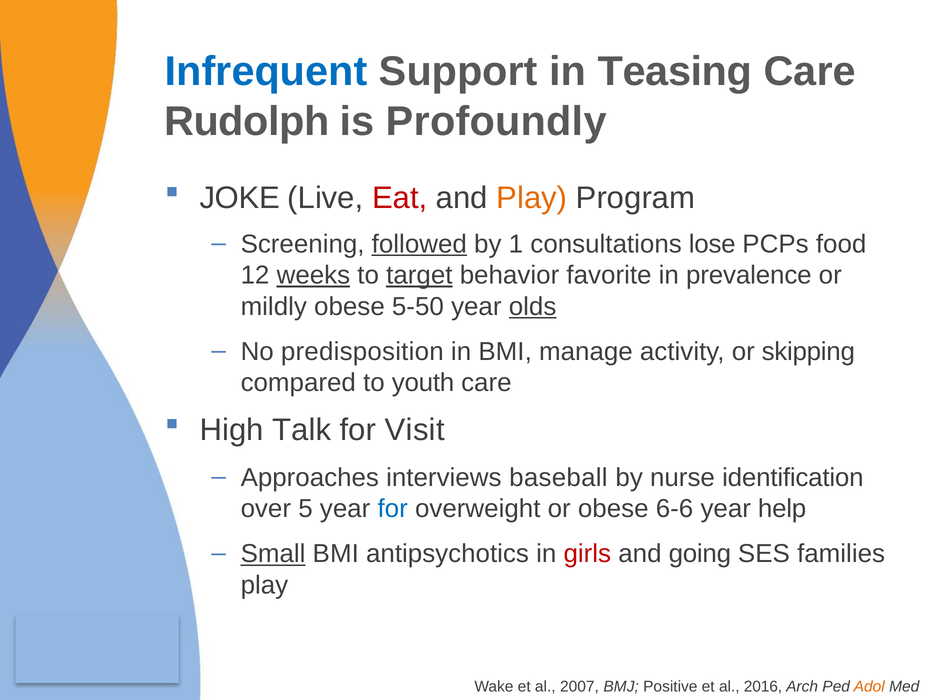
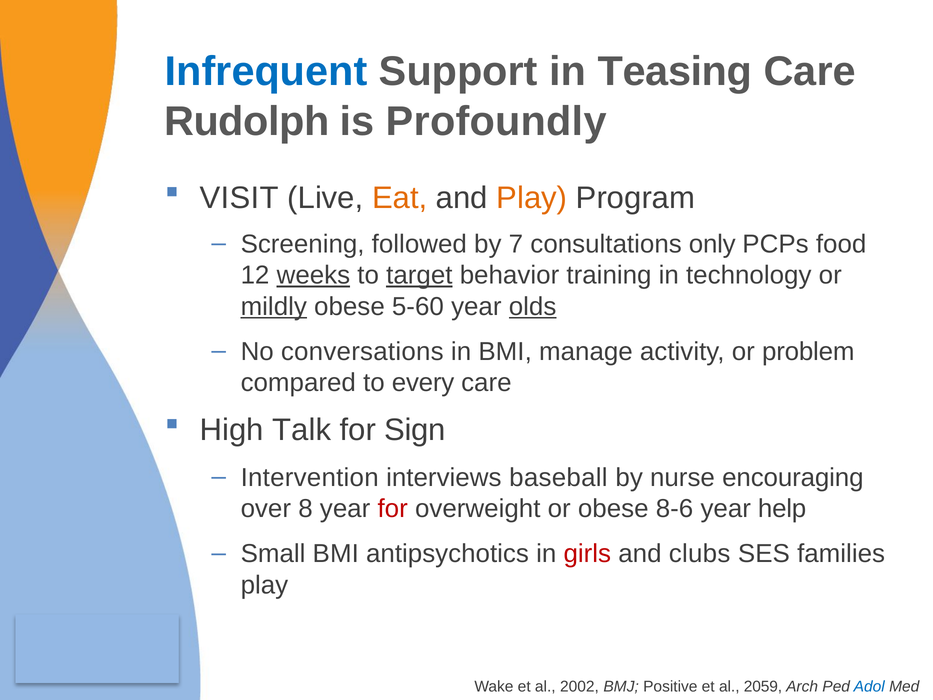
JOKE: JOKE -> VISIT
Eat colour: red -> orange
followed underline: present -> none
1: 1 -> 7
lose: lose -> only
favorite: favorite -> training
prevalence: prevalence -> technology
mildly underline: none -> present
5-50: 5-50 -> 5-60
predisposition: predisposition -> conversations
skipping: skipping -> problem
youth: youth -> every
Visit: Visit -> Sign
Approaches: Approaches -> Intervention
identification: identification -> encouraging
5: 5 -> 8
for at (393, 509) colour: blue -> red
6-6: 6-6 -> 8-6
Small underline: present -> none
going: going -> clubs
2007: 2007 -> 2002
2016: 2016 -> 2059
Adol colour: orange -> blue
